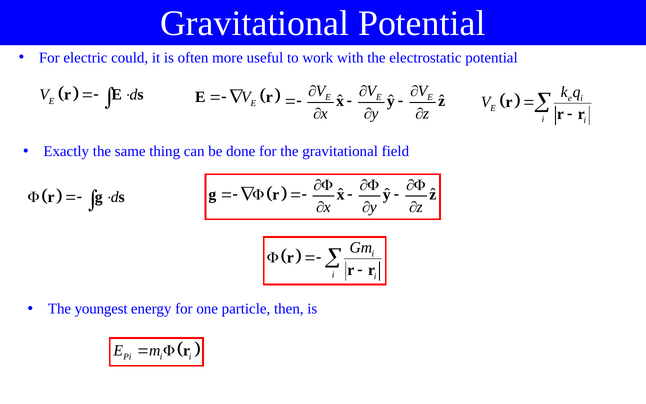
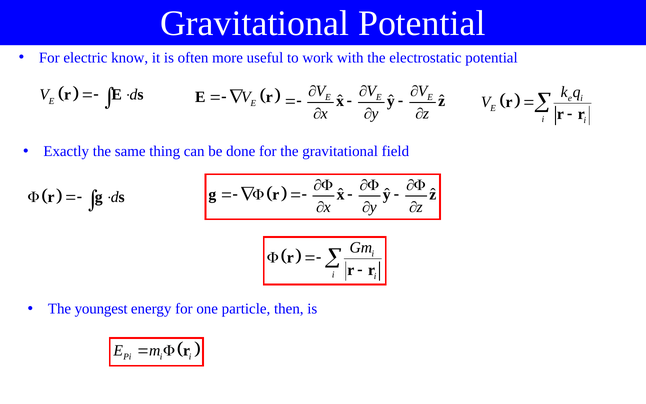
could: could -> know
